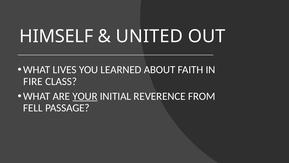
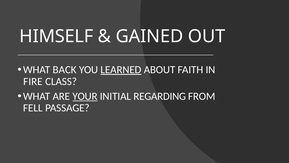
UNITED: UNITED -> GAINED
LIVES: LIVES -> BACK
LEARNED underline: none -> present
REVERENCE: REVERENCE -> REGARDING
